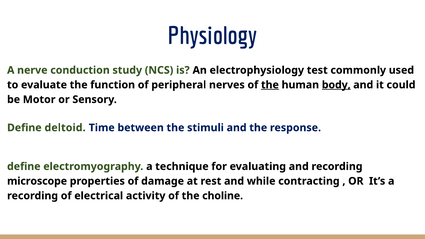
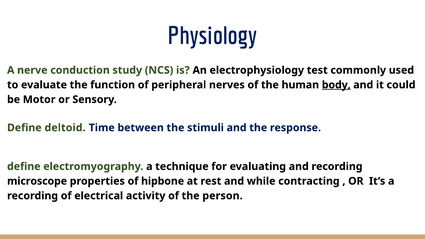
the at (270, 85) underline: present -> none
damage: damage -> hipbone
choline: choline -> person
